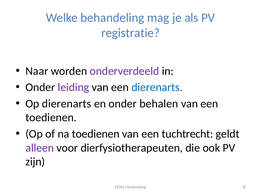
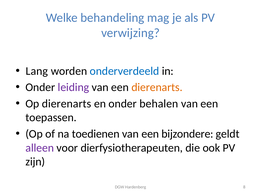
registratie: registratie -> verwijzing
Naar: Naar -> Lang
onderverdeeld colour: purple -> blue
dierenarts at (157, 87) colour: blue -> orange
toedienen at (51, 117): toedienen -> toepassen
tuchtrecht: tuchtrecht -> bijzondere
